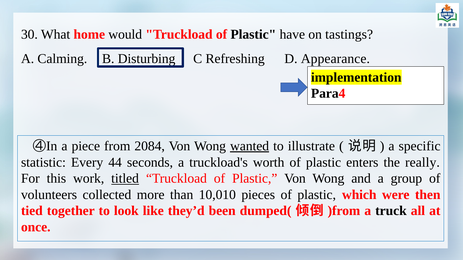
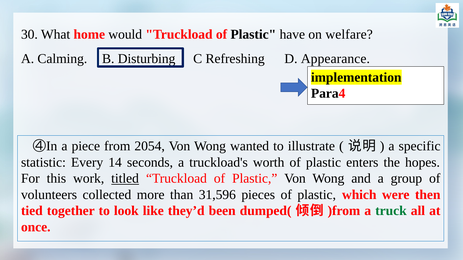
tastings: tastings -> welfare
2084: 2084 -> 2054
wanted underline: present -> none
44: 44 -> 14
really: really -> hopes
10,010: 10,010 -> 31,596
truck colour: black -> green
